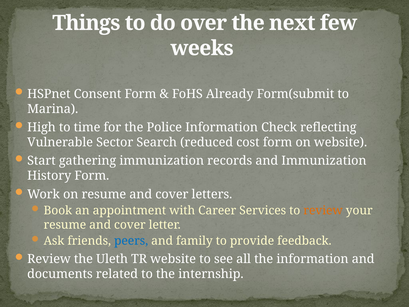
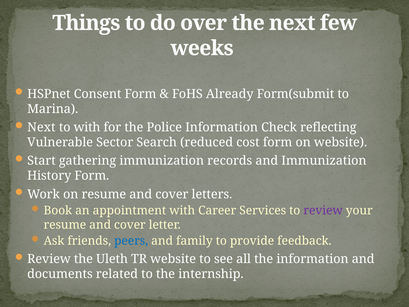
High at (41, 127): High -> Next
to time: time -> with
review at (323, 210) colour: orange -> purple
